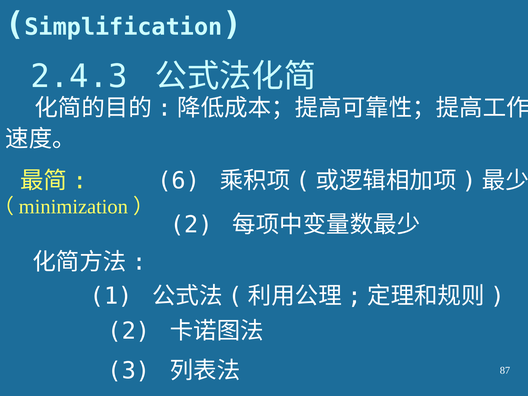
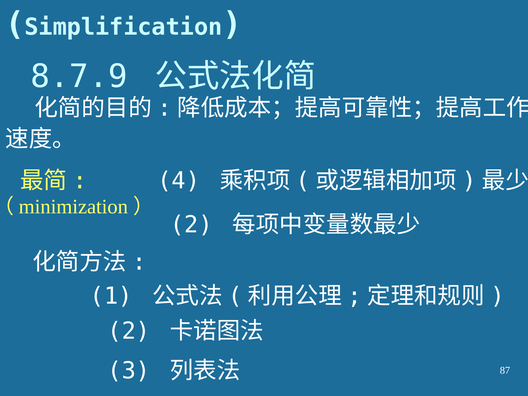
2.4.3: 2.4.3 -> 8.7.9
6: 6 -> 4
